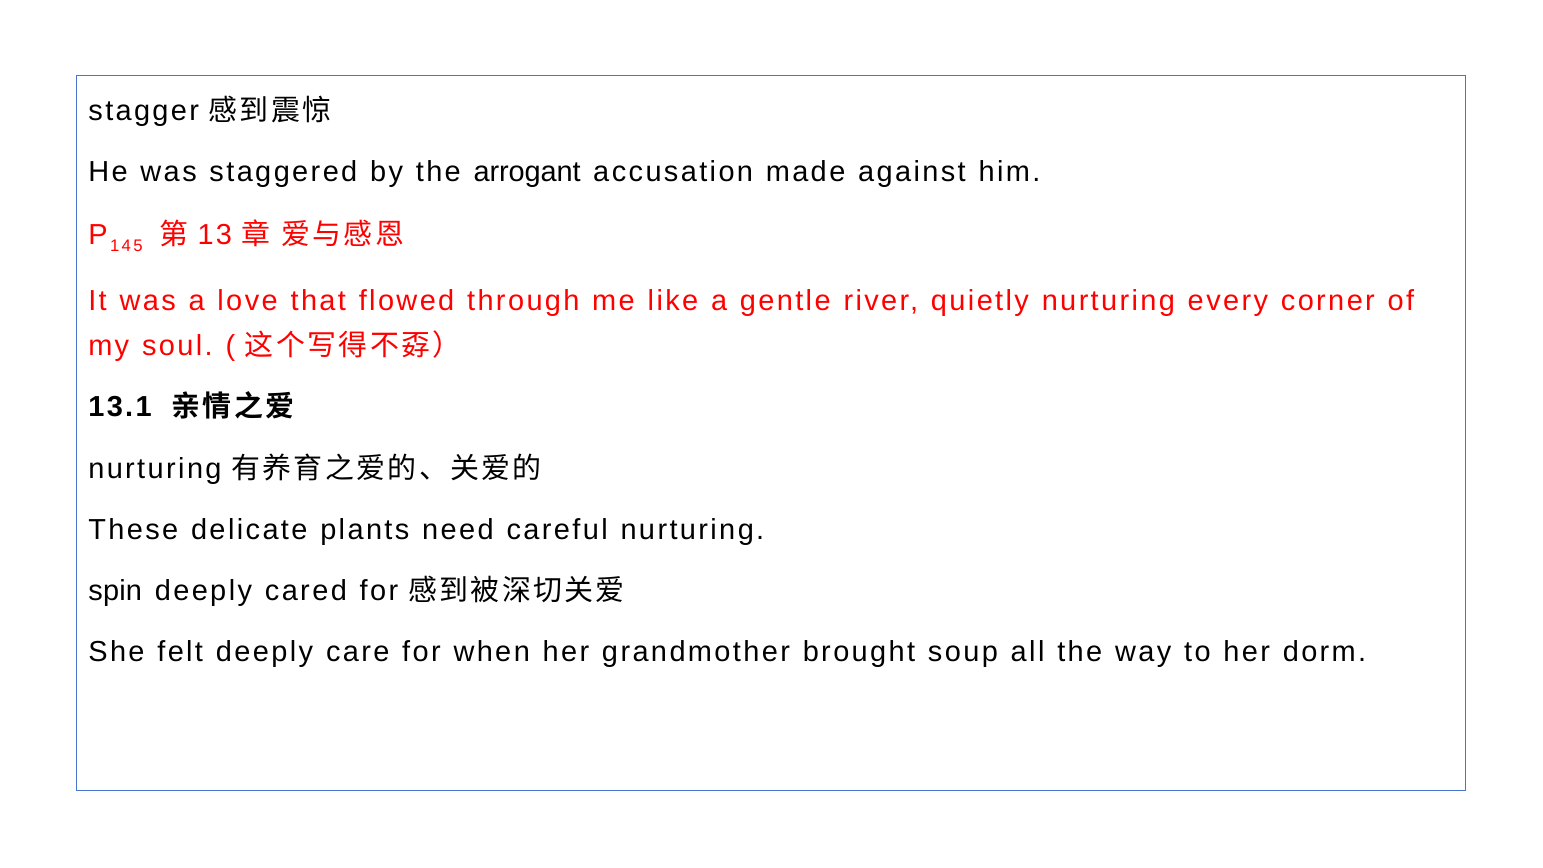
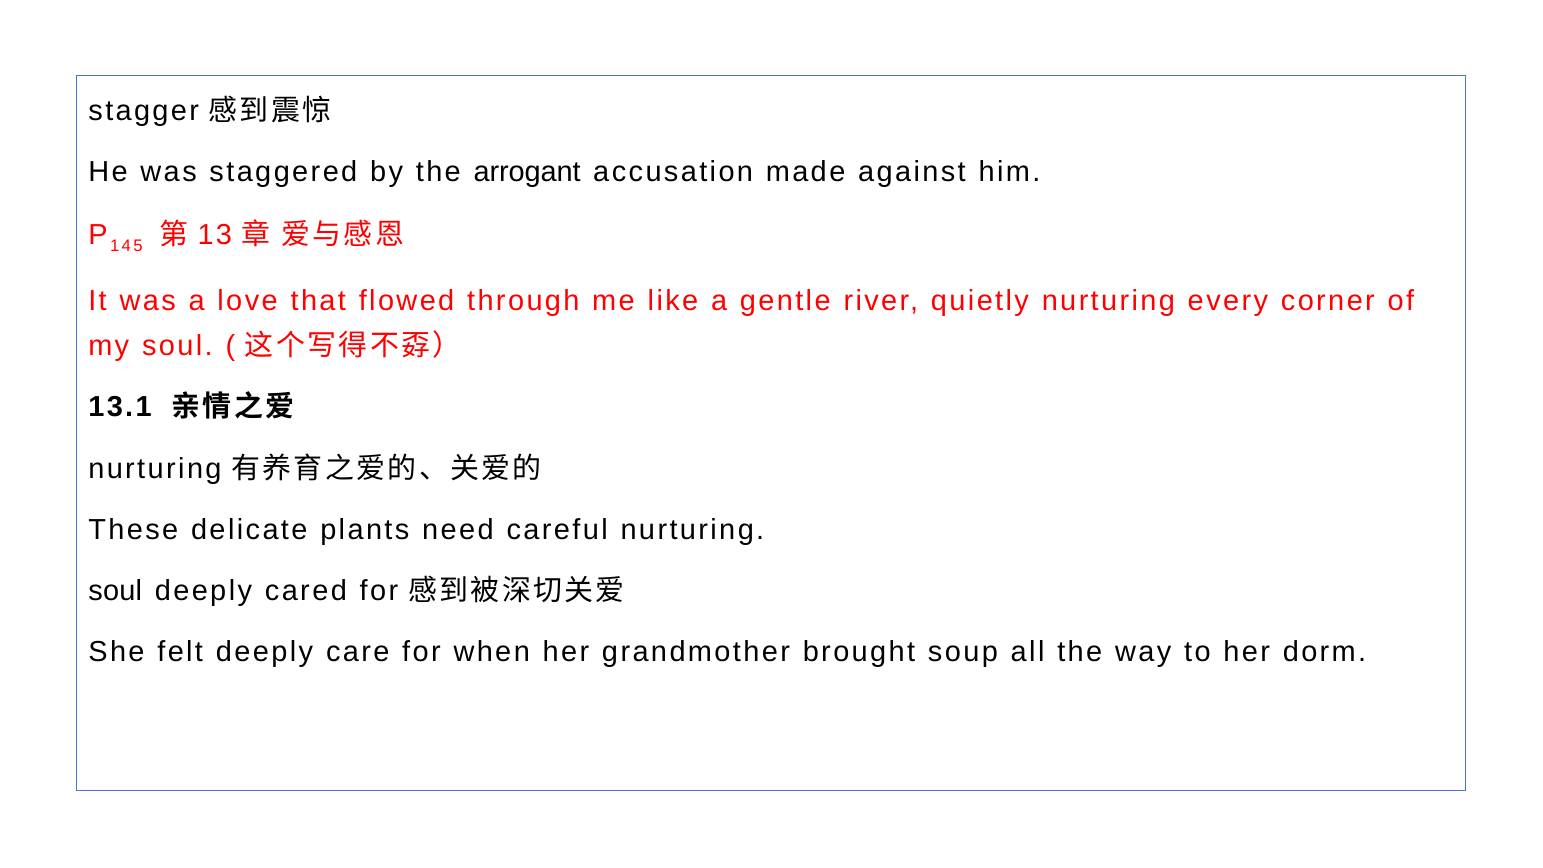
spin at (115, 591): spin -> soul
